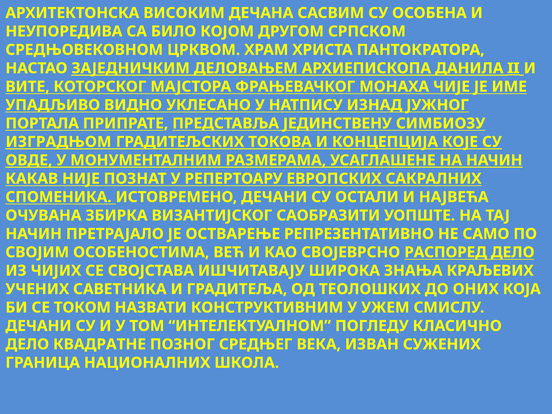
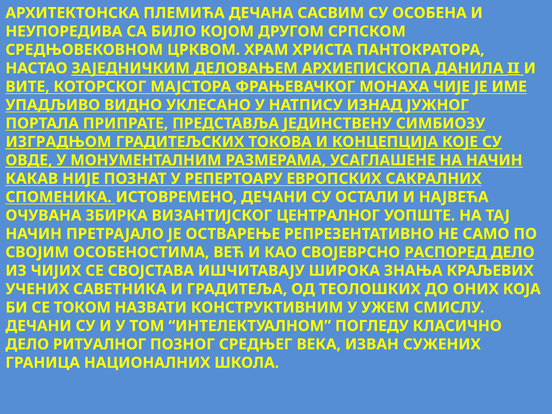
ВИСОКИМ: ВИСОКИМ -> ПЛЕМИЋА
САОБРАЗИТИ: САОБРАЗИТИ -> ЦЕНТРАЛНОГ
КВАДРАТНЕ: КВАДРАТНЕ -> РИТУАЛНОГ
